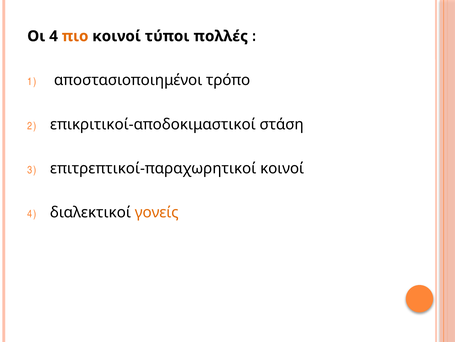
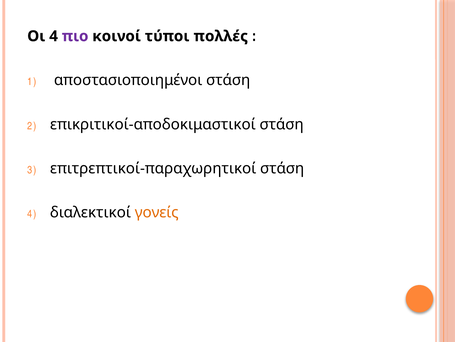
πιο colour: orange -> purple
αποστασιοποιημένοι τρόπο: τρόπο -> στάση
επιτρεπτικοί-παραχωρητικοί κοινοί: κοινοί -> στάση
